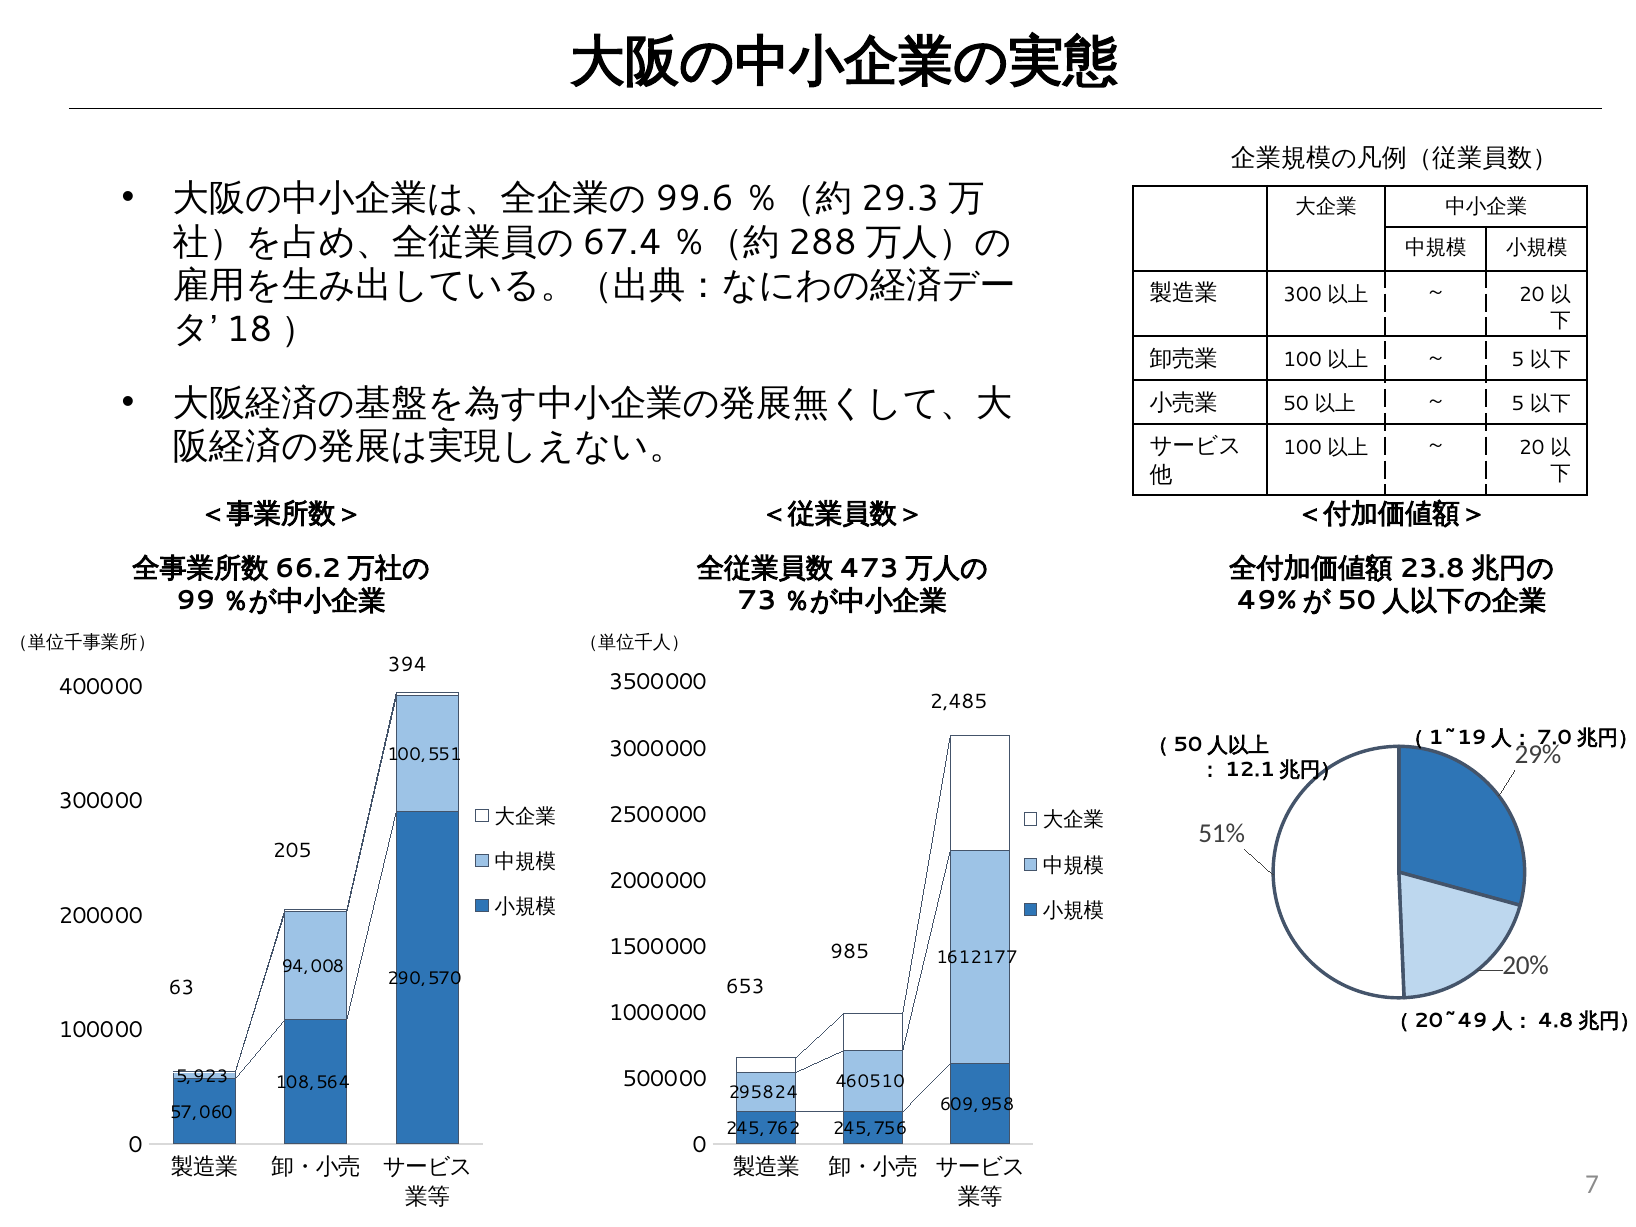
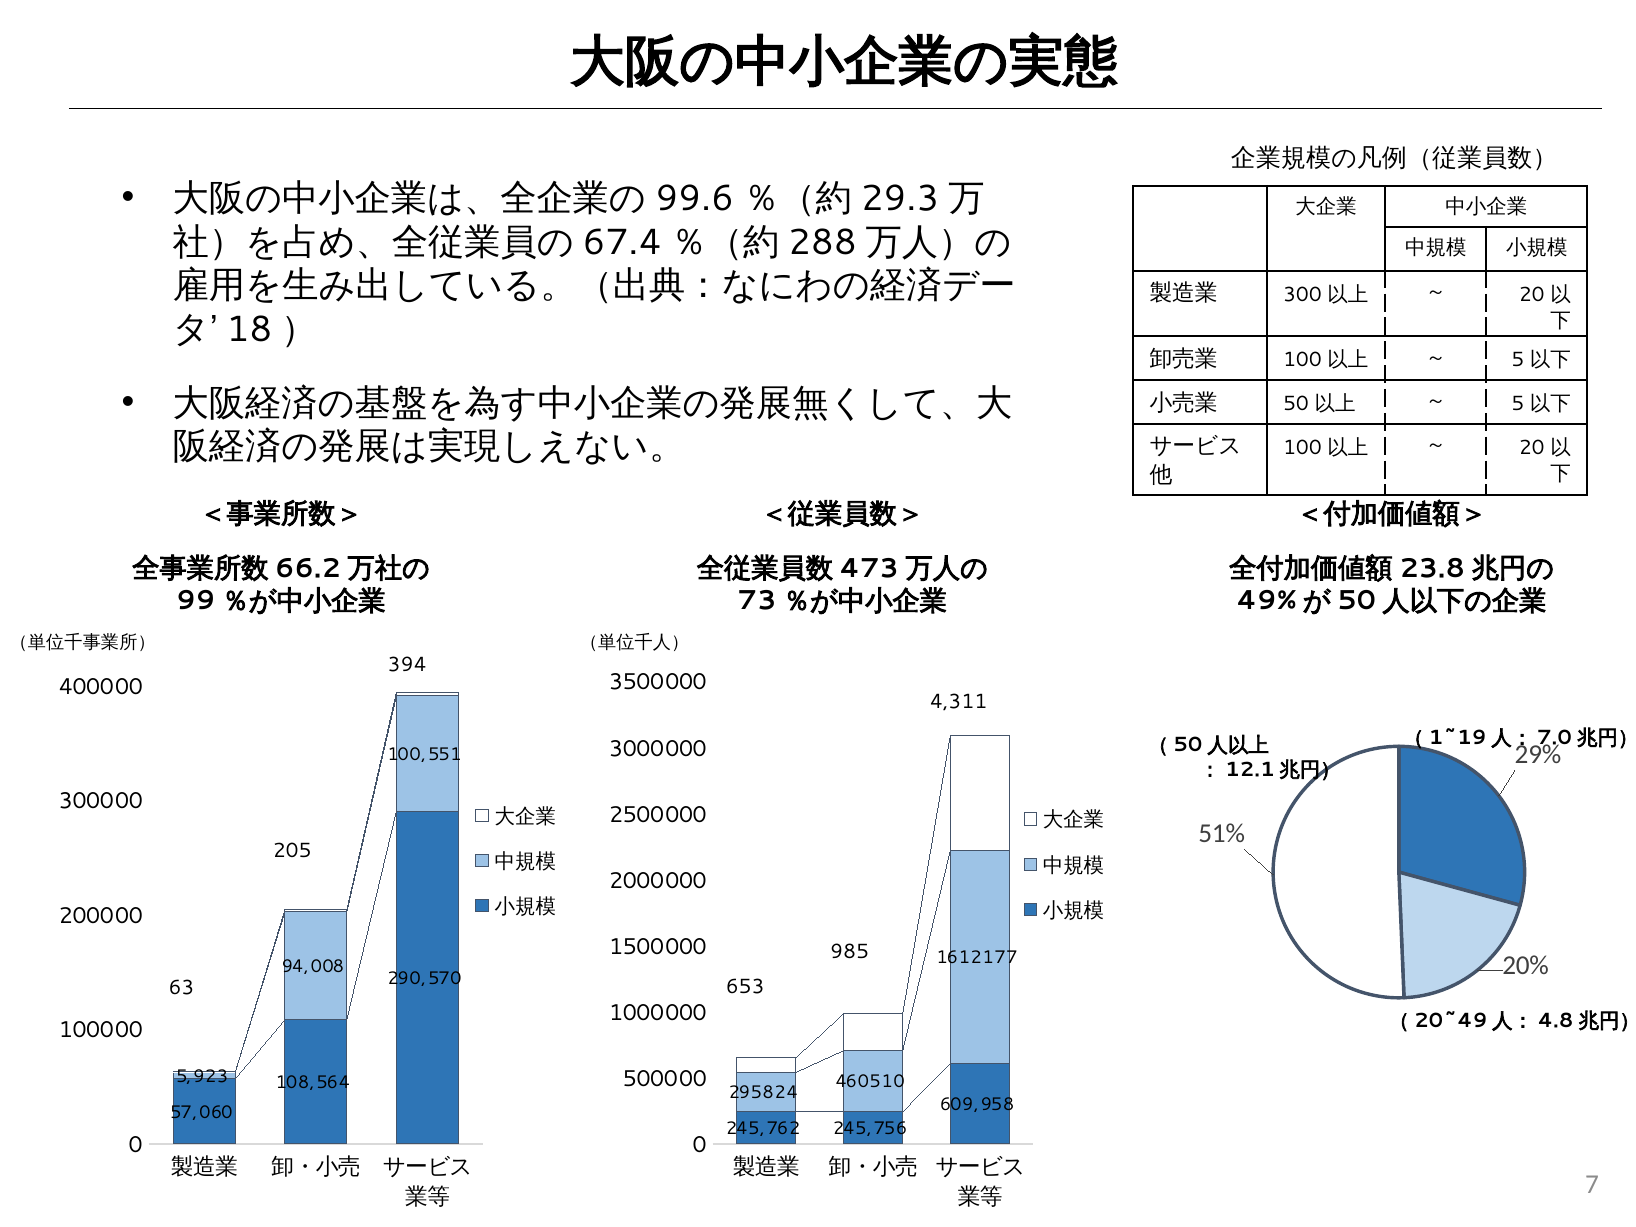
2,485: 2,485 -> 4,311
